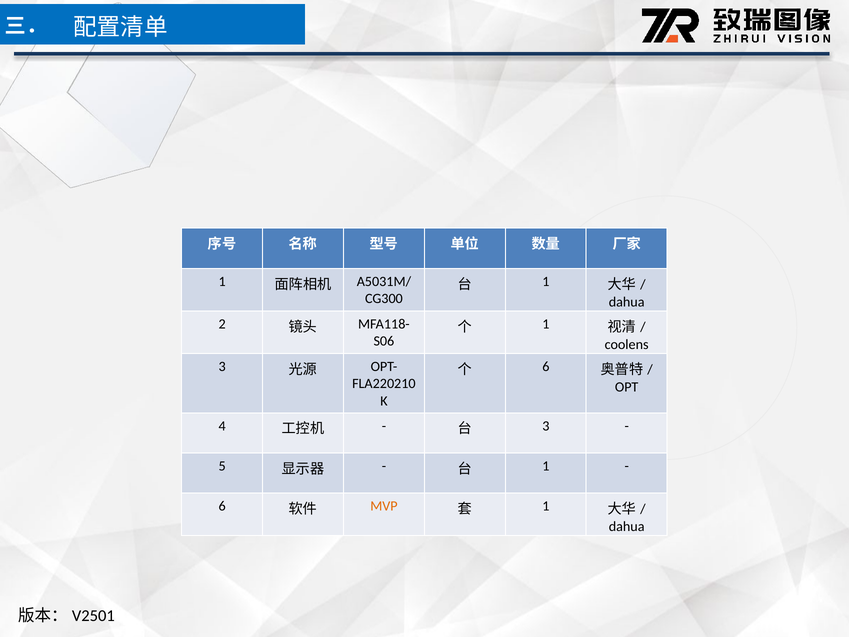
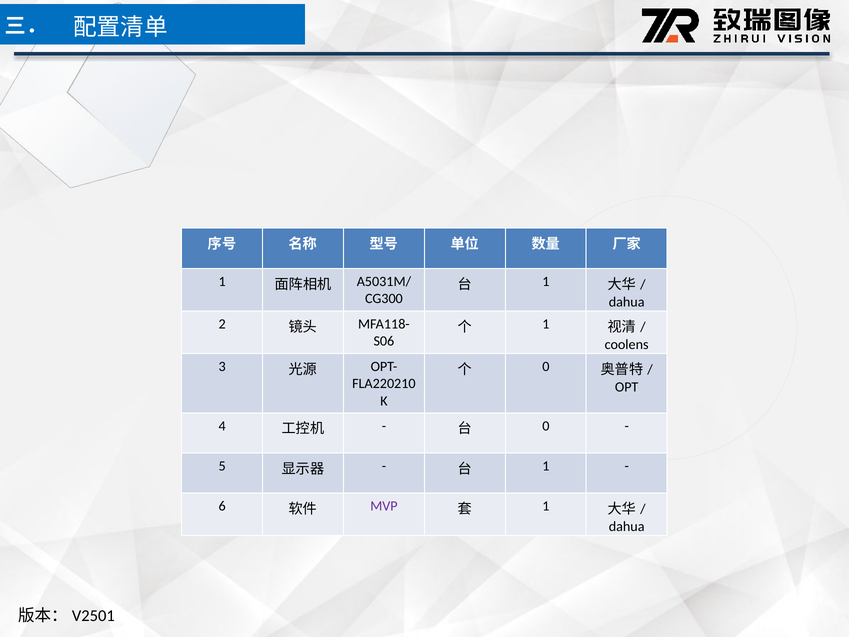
6 at (546, 366): 6 -> 0
3 at (546, 426): 3 -> 0
MVP colour: orange -> purple
